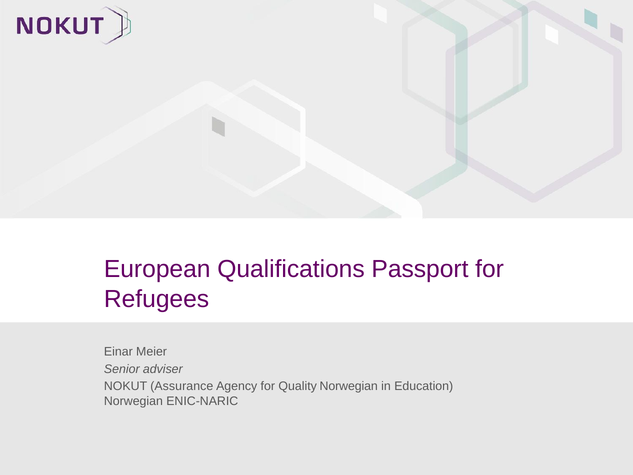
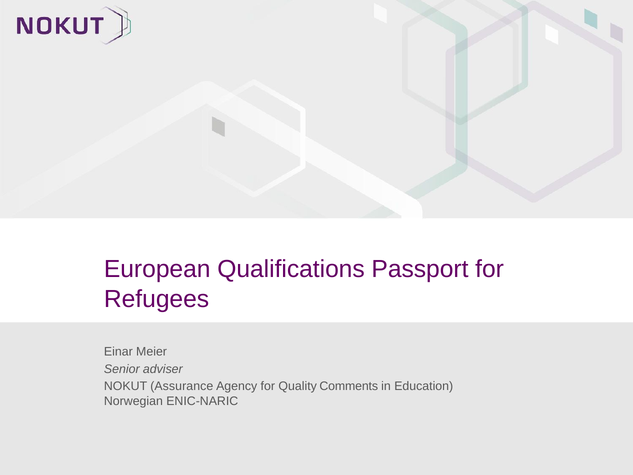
Quality Norwegian: Norwegian -> Comments
